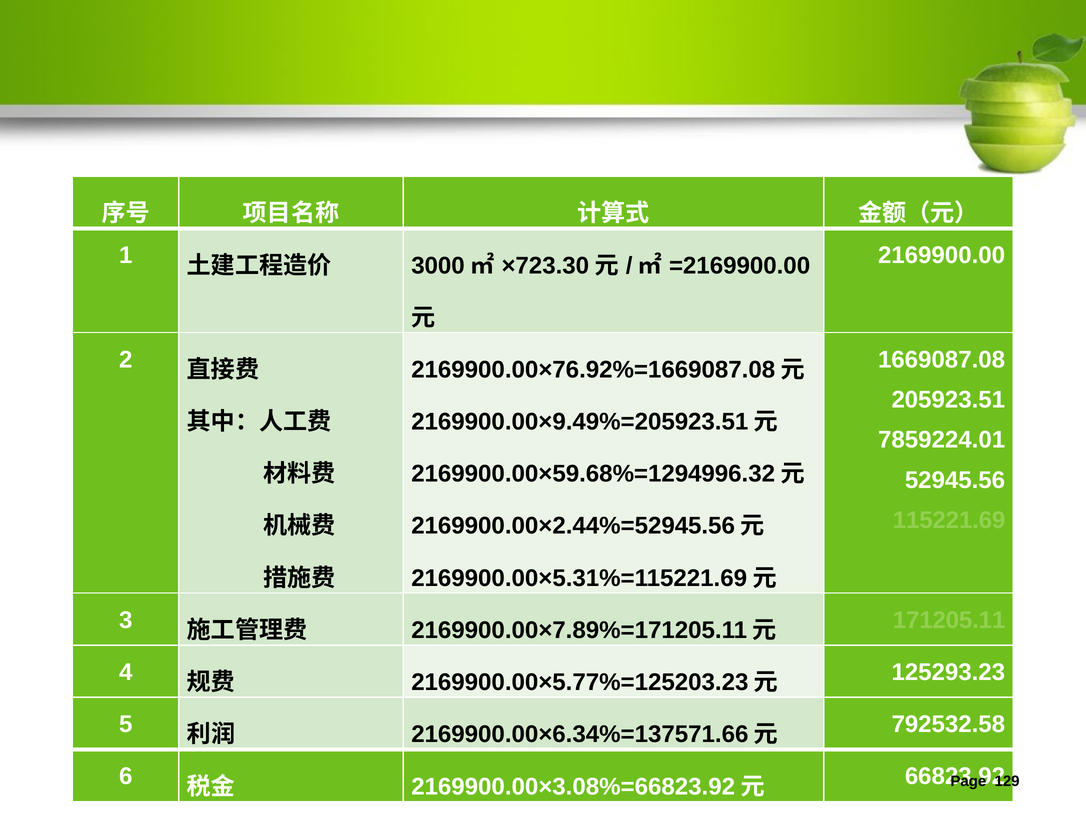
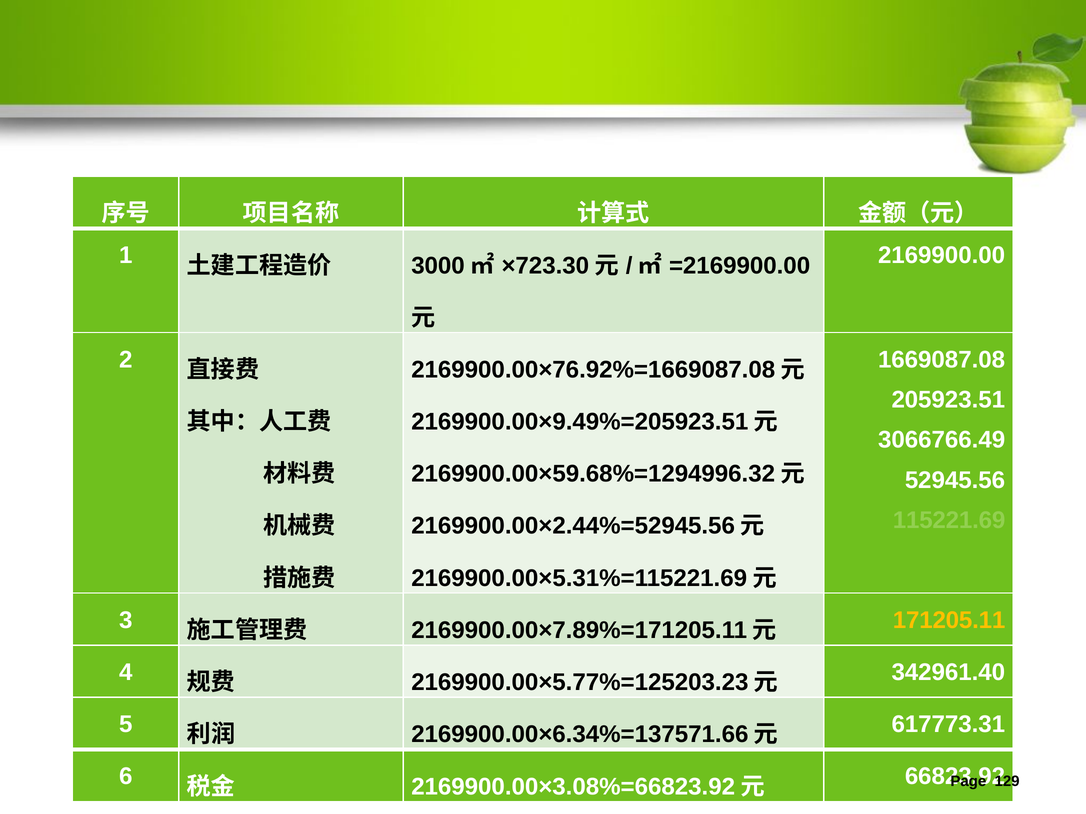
7859224.01: 7859224.01 -> 3066766.49
171205.11 colour: light green -> yellow
125293.23: 125293.23 -> 342961.40
792532.58: 792532.58 -> 617773.31
